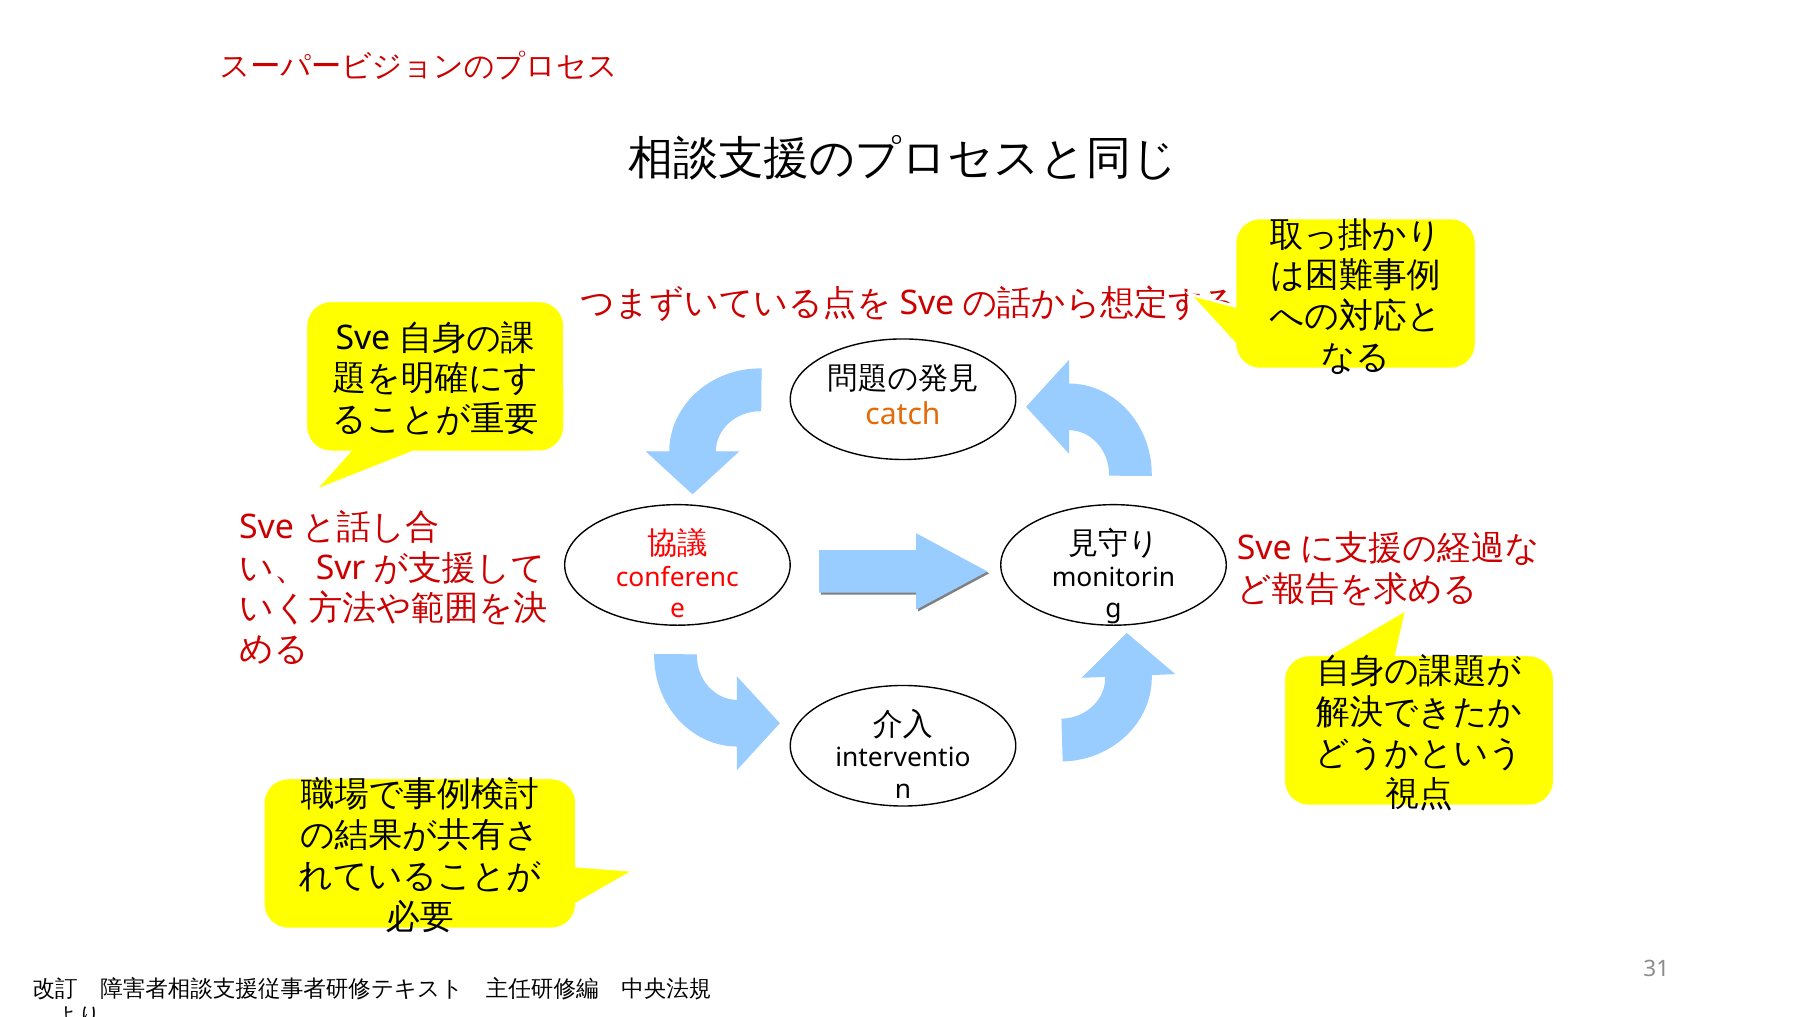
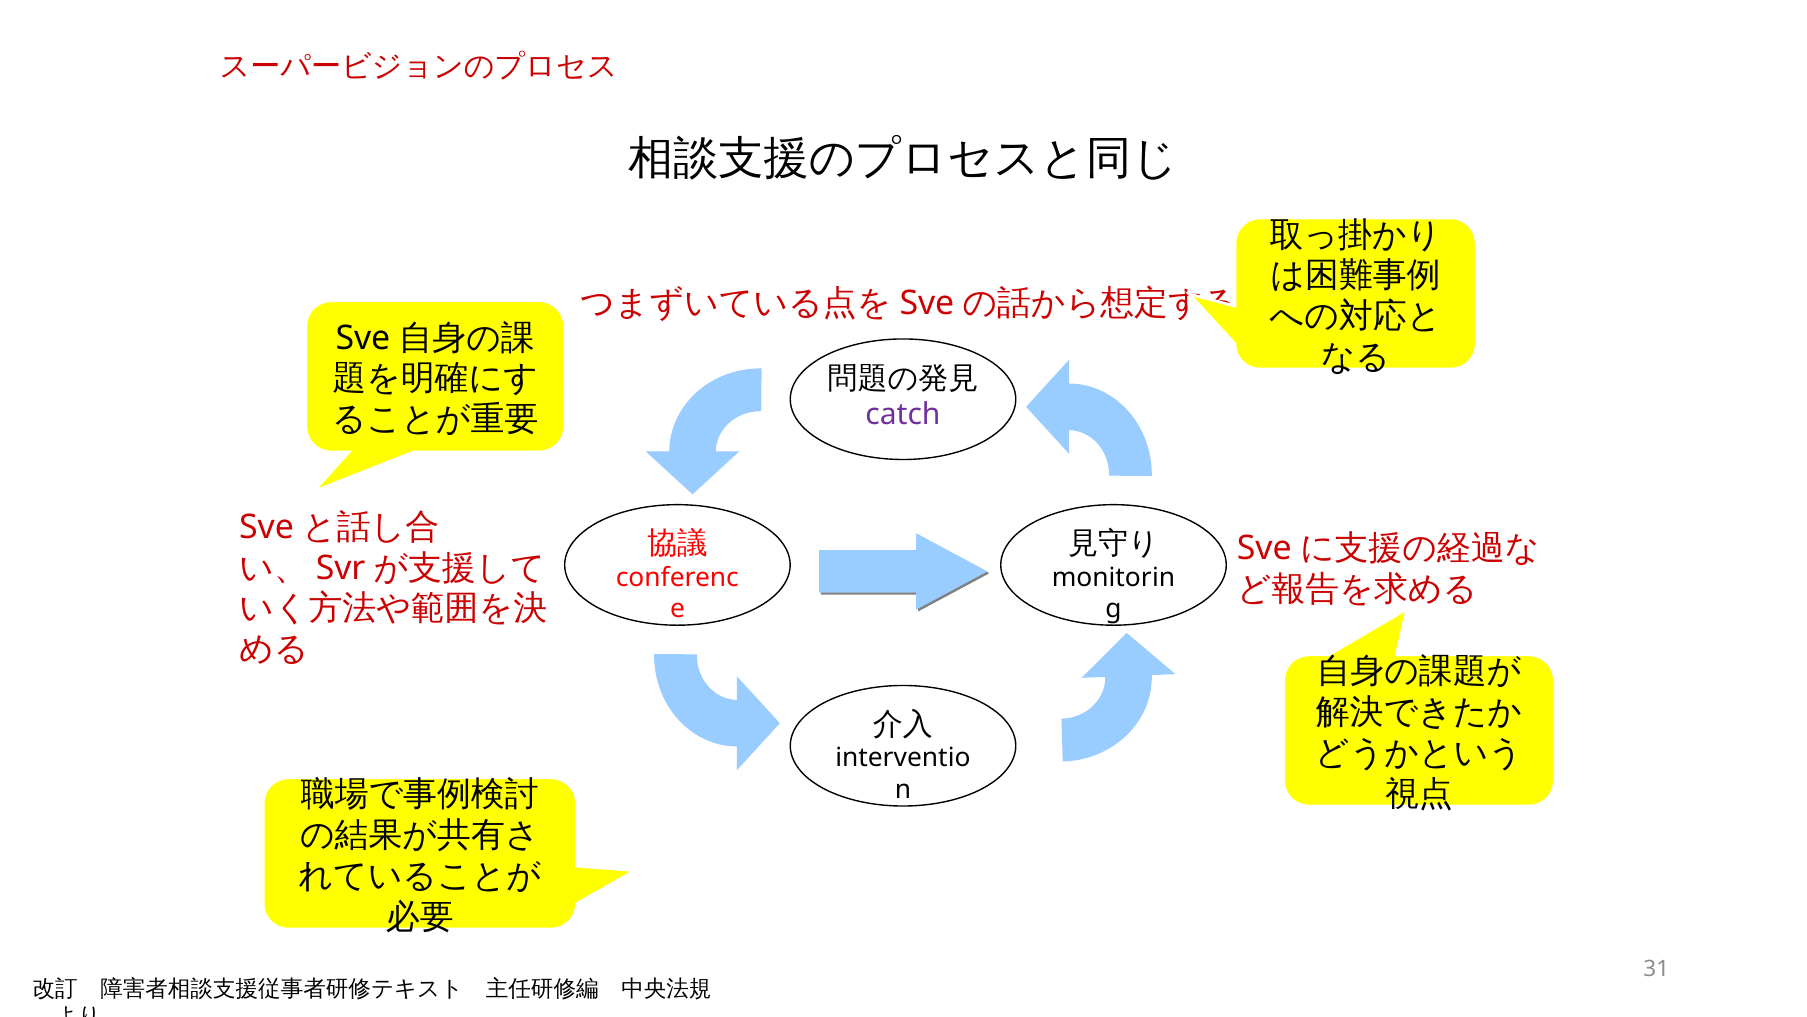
catch colour: orange -> purple
